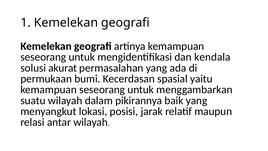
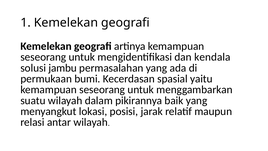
akurat: akurat -> jambu
